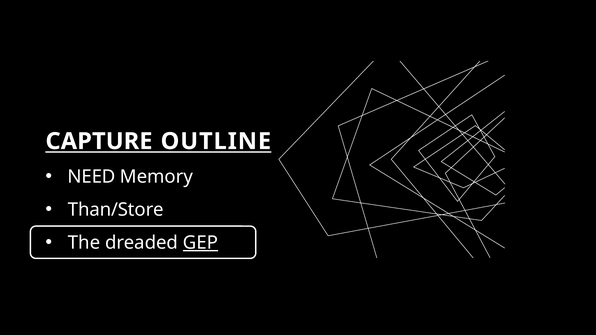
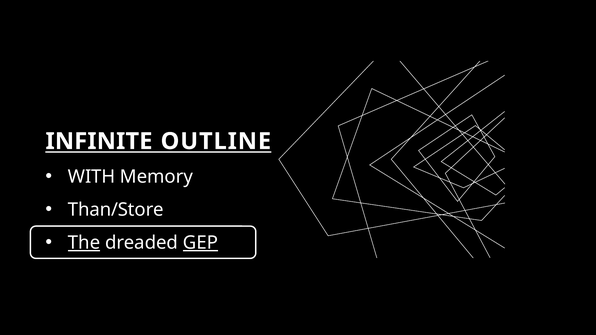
CAPTURE: CAPTURE -> INFINITE
NEED: NEED -> WITH
The underline: none -> present
